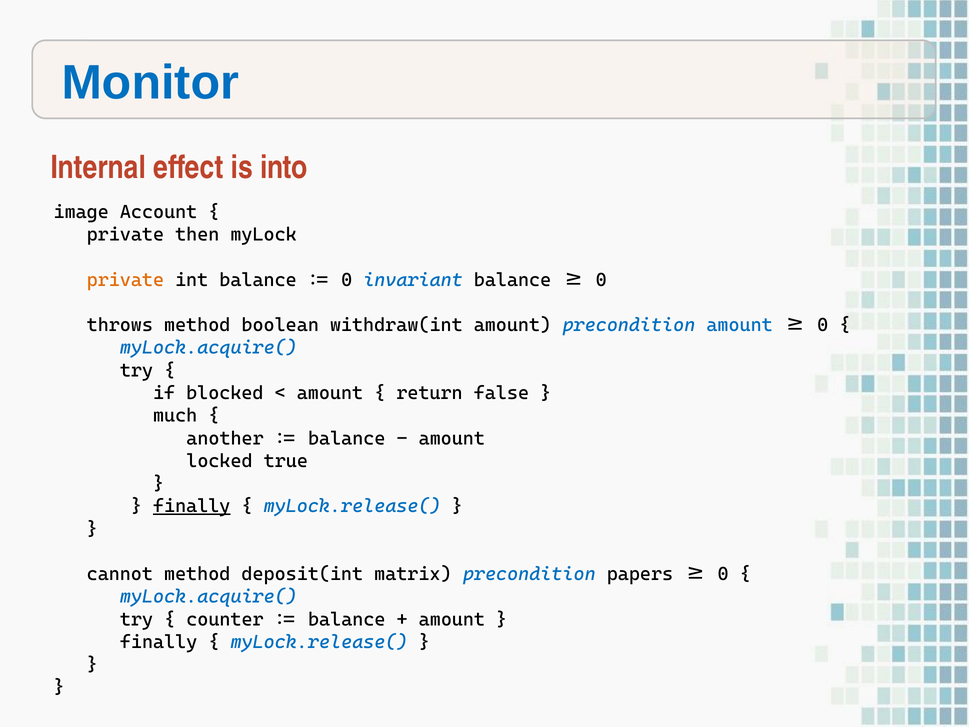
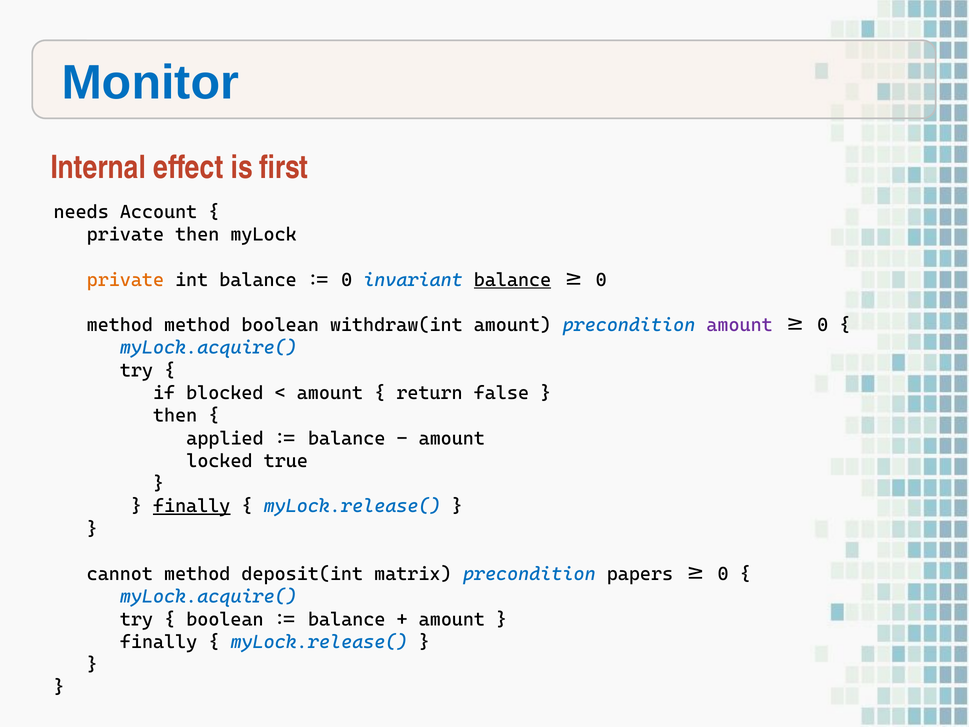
into: into -> first
image: image -> needs
balance at (513, 280) underline: none -> present
throws at (120, 325): throws -> method
amount at (740, 325) colour: blue -> purple
much at (175, 416): much -> then
another: another -> applied
counter at (225, 619): counter -> boolean
